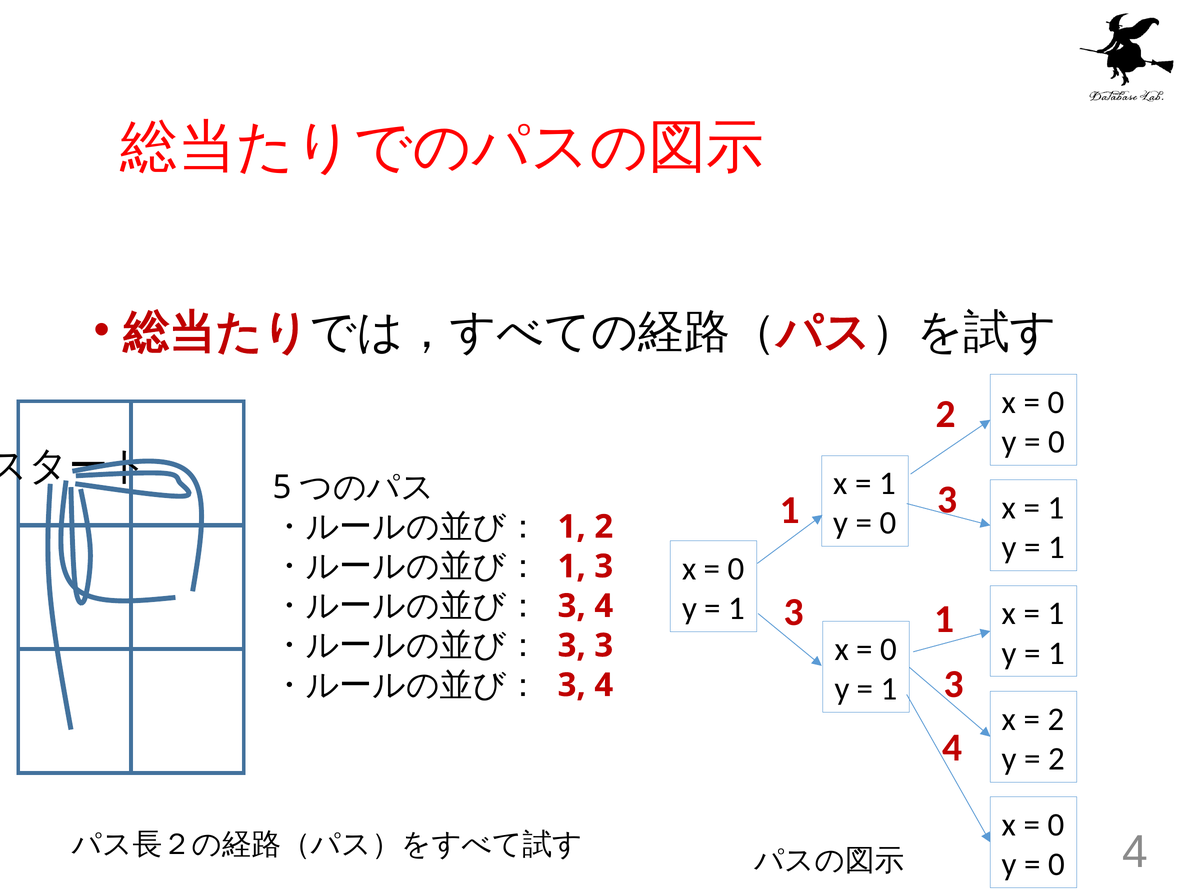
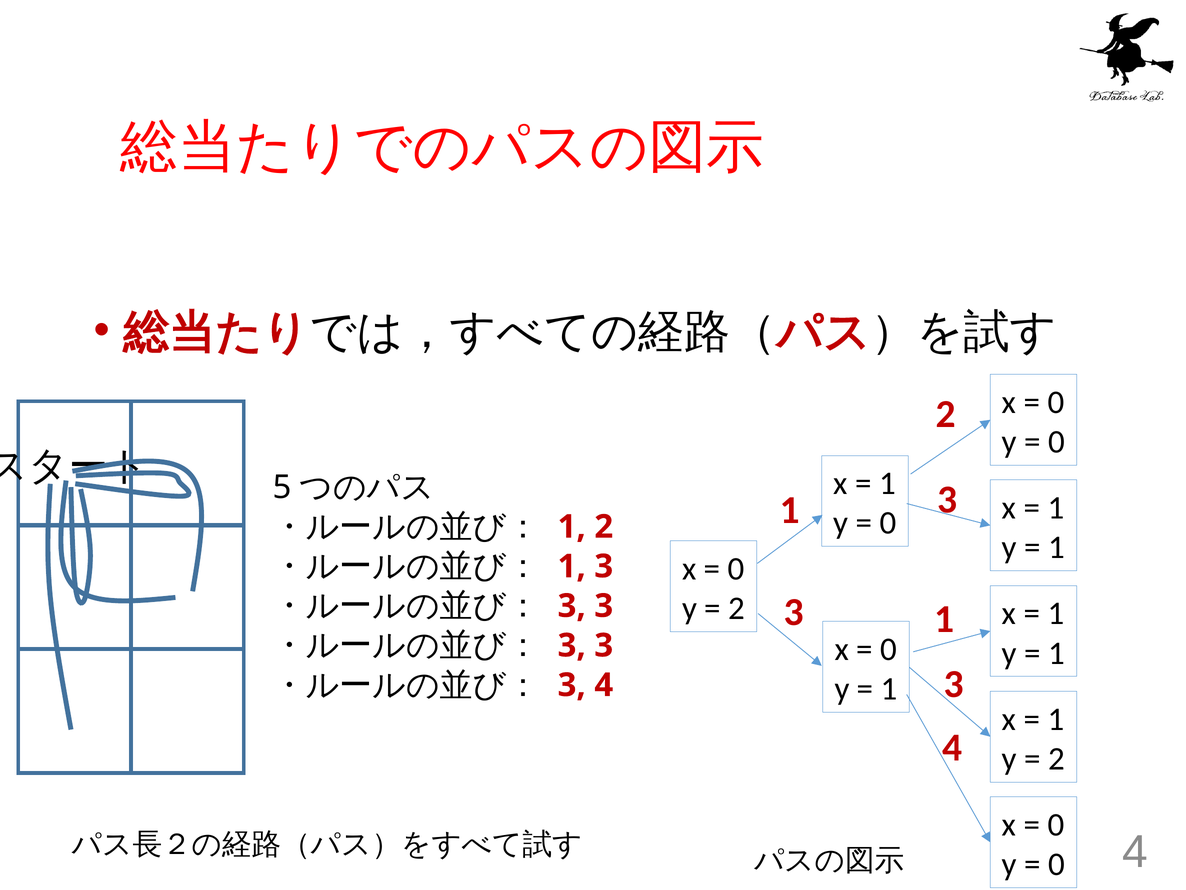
4 at (604, 606): 4 -> 3
1 at (737, 608): 1 -> 2
2 at (1056, 719): 2 -> 1
